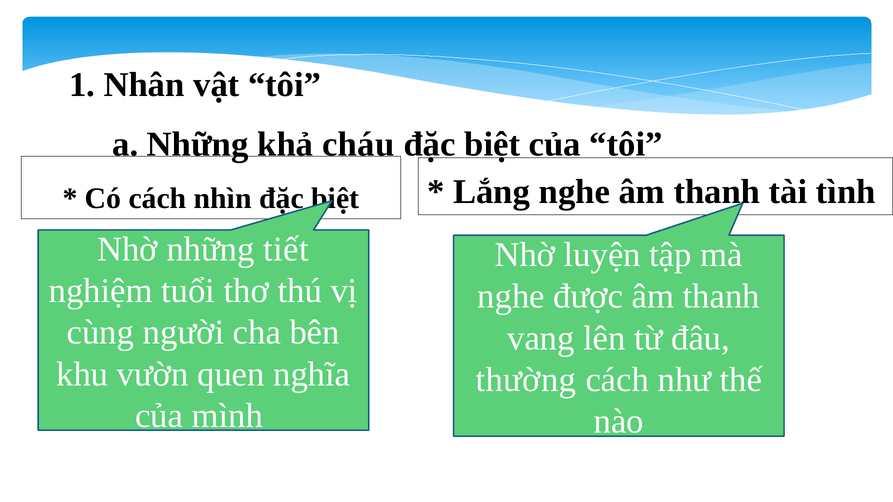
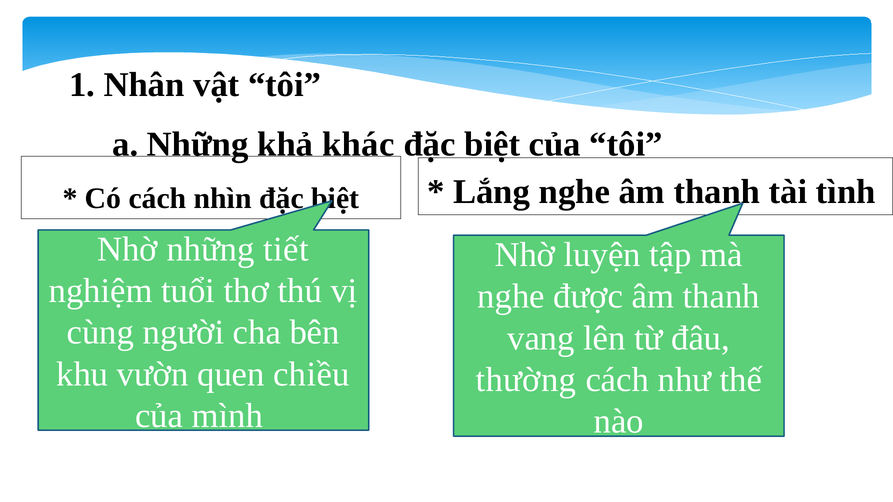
cháu: cháu -> khác
nghĩa: nghĩa -> chiều
